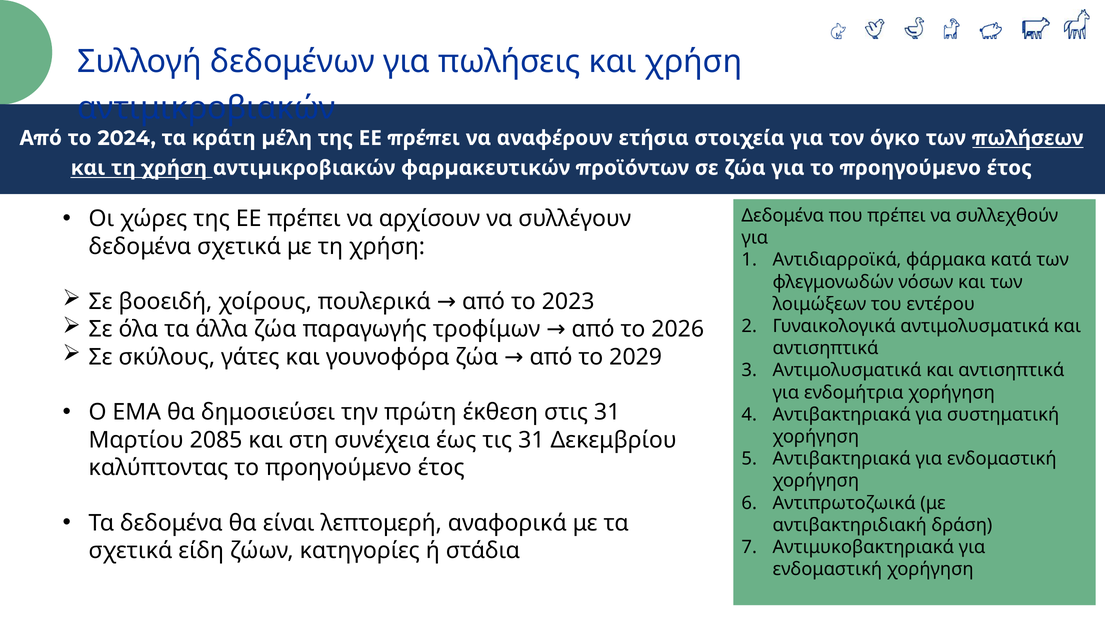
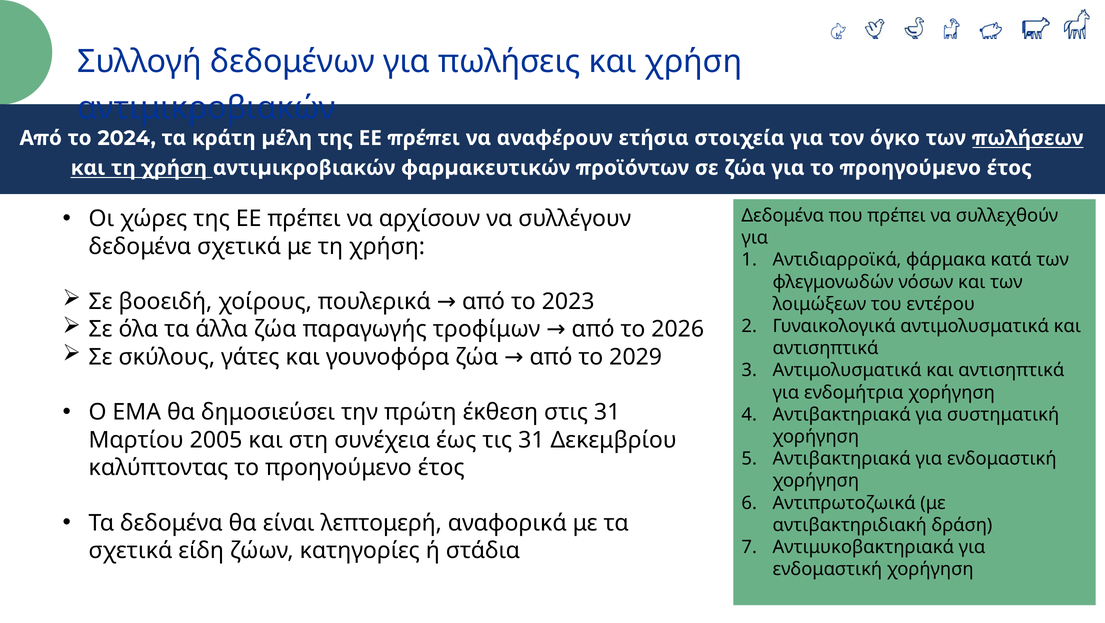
2085: 2085 -> 2005
